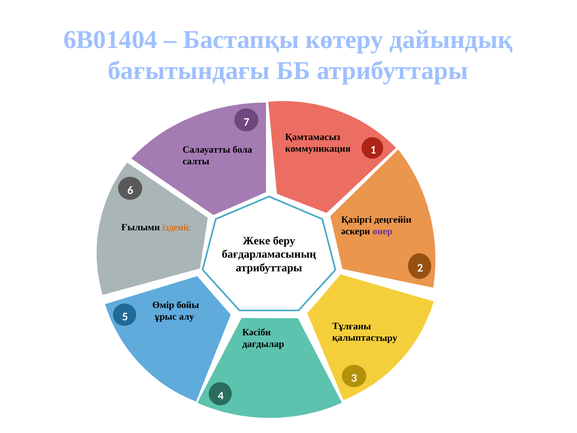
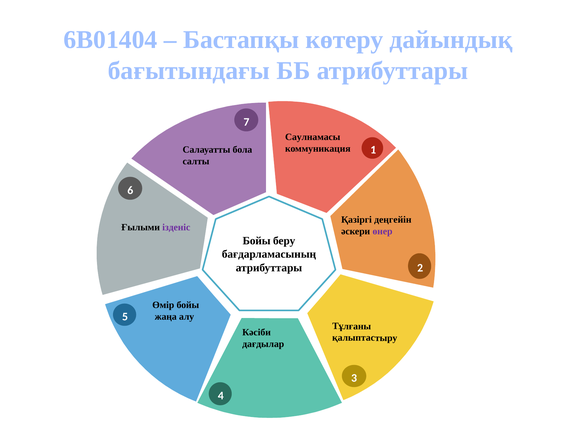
Қамтамасыз: Қамтамасыз -> Саулнамасы
ізденіс colour: orange -> purple
Жеке at (256, 241): Жеке -> Бойы
ұрыс: ұрыс -> жаңа
